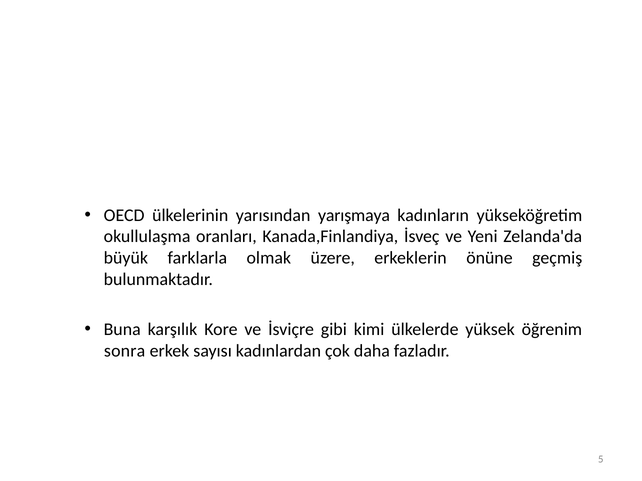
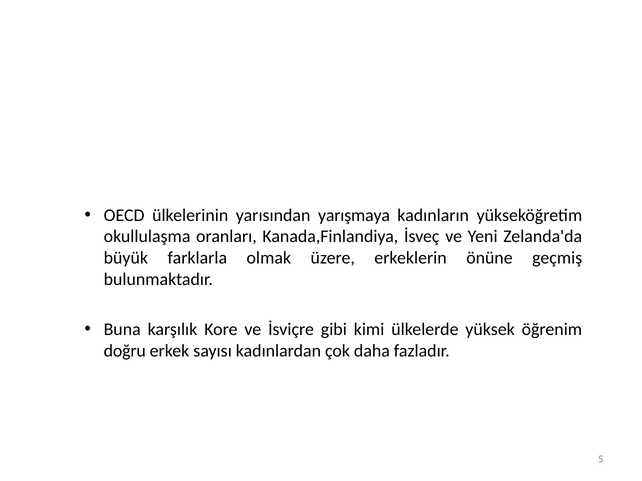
sonra: sonra -> doğru
